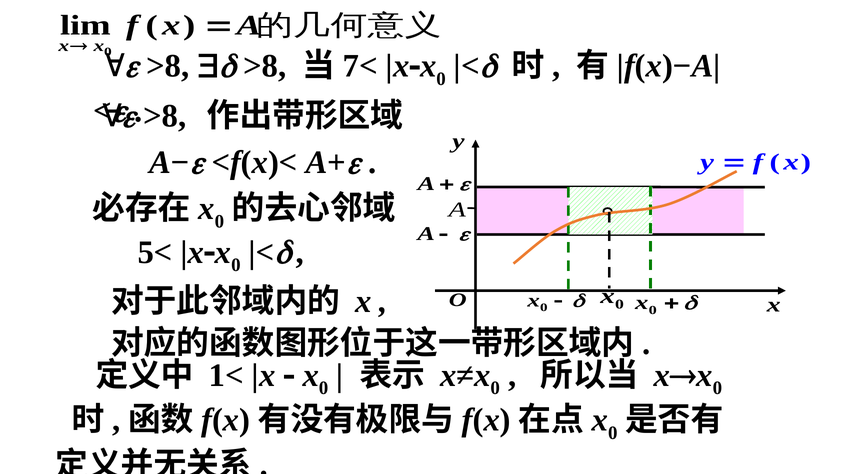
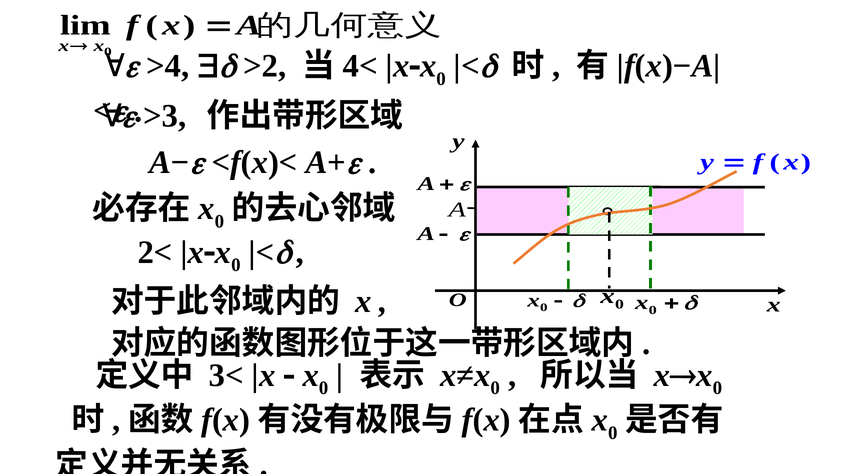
>8 at (168, 66): >8 -> >4
>8 at (265, 66): >8 -> >2
7<: 7< -> 4<
>8 at (165, 116): >8 -> >3
5<: 5< -> 2<
1<: 1< -> 3<
